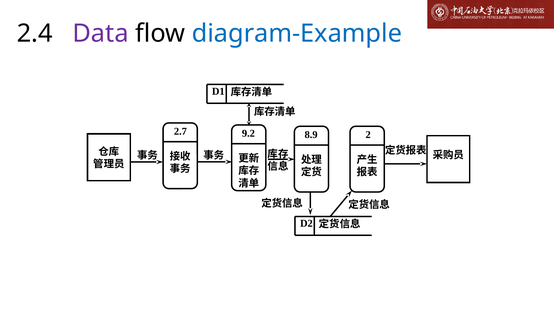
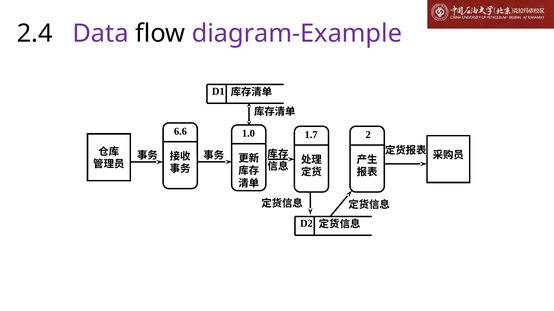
diagram-Example colour: blue -> purple
2.7: 2.7 -> 6.6
9.2: 9.2 -> 1.0
8.9: 8.9 -> 1.7
